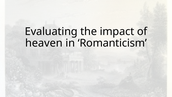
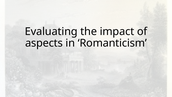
heaven: heaven -> aspects
